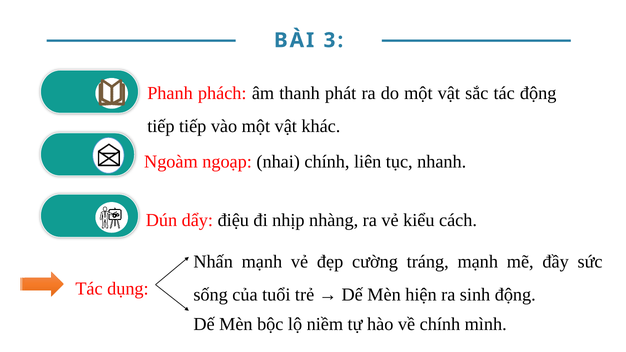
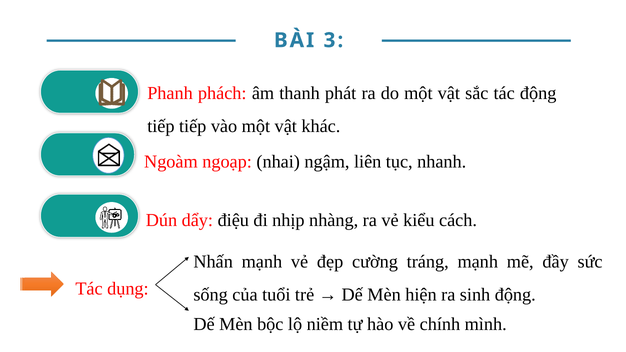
nhai chính: chính -> ngậm
